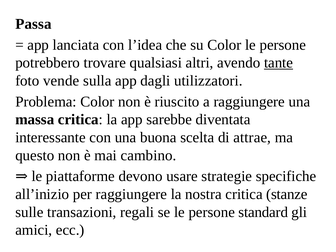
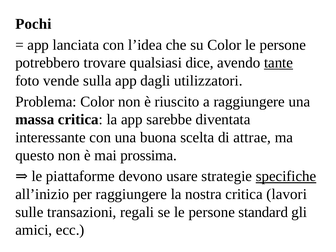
Passa: Passa -> Pochi
altri: altri -> dice
cambino: cambino -> prossima
specifiche underline: none -> present
stanze: stanze -> lavori
